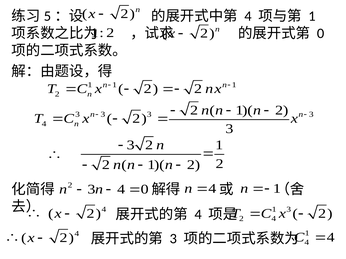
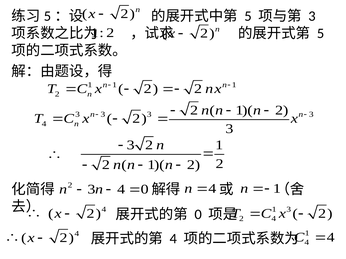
4 at (248, 16): 4 -> 5
1 at (312, 16): 1 -> 3
0 at (321, 33): 0 -> 5
4 at (198, 215): 4 -> 0
3 at (173, 239): 3 -> 4
